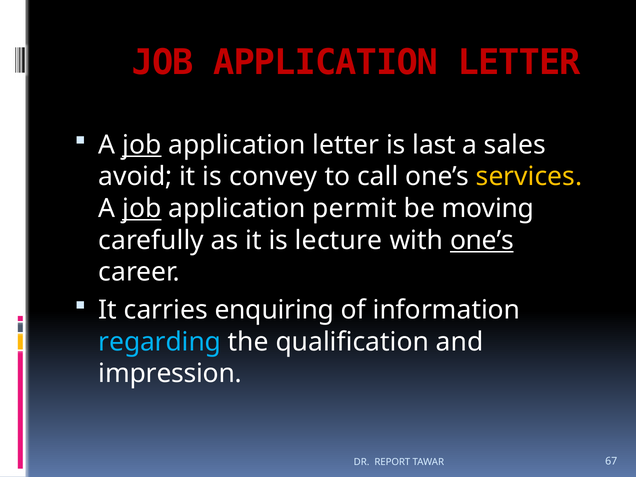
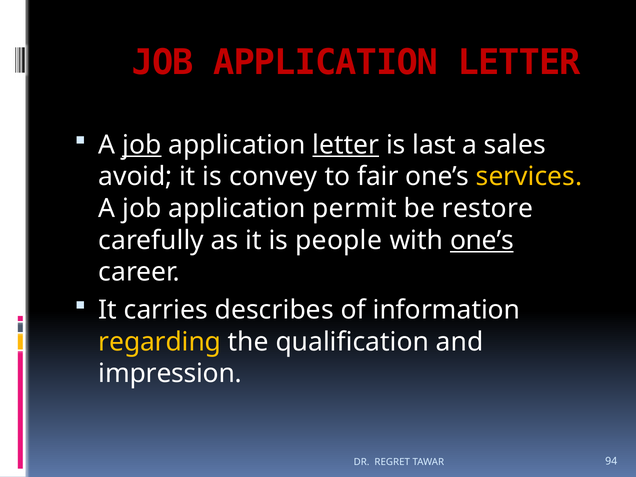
letter at (346, 145) underline: none -> present
call: call -> fair
job at (142, 209) underline: present -> none
moving: moving -> restore
lecture: lecture -> people
enquiring: enquiring -> describes
regarding colour: light blue -> yellow
REPORT: REPORT -> REGRET
67: 67 -> 94
